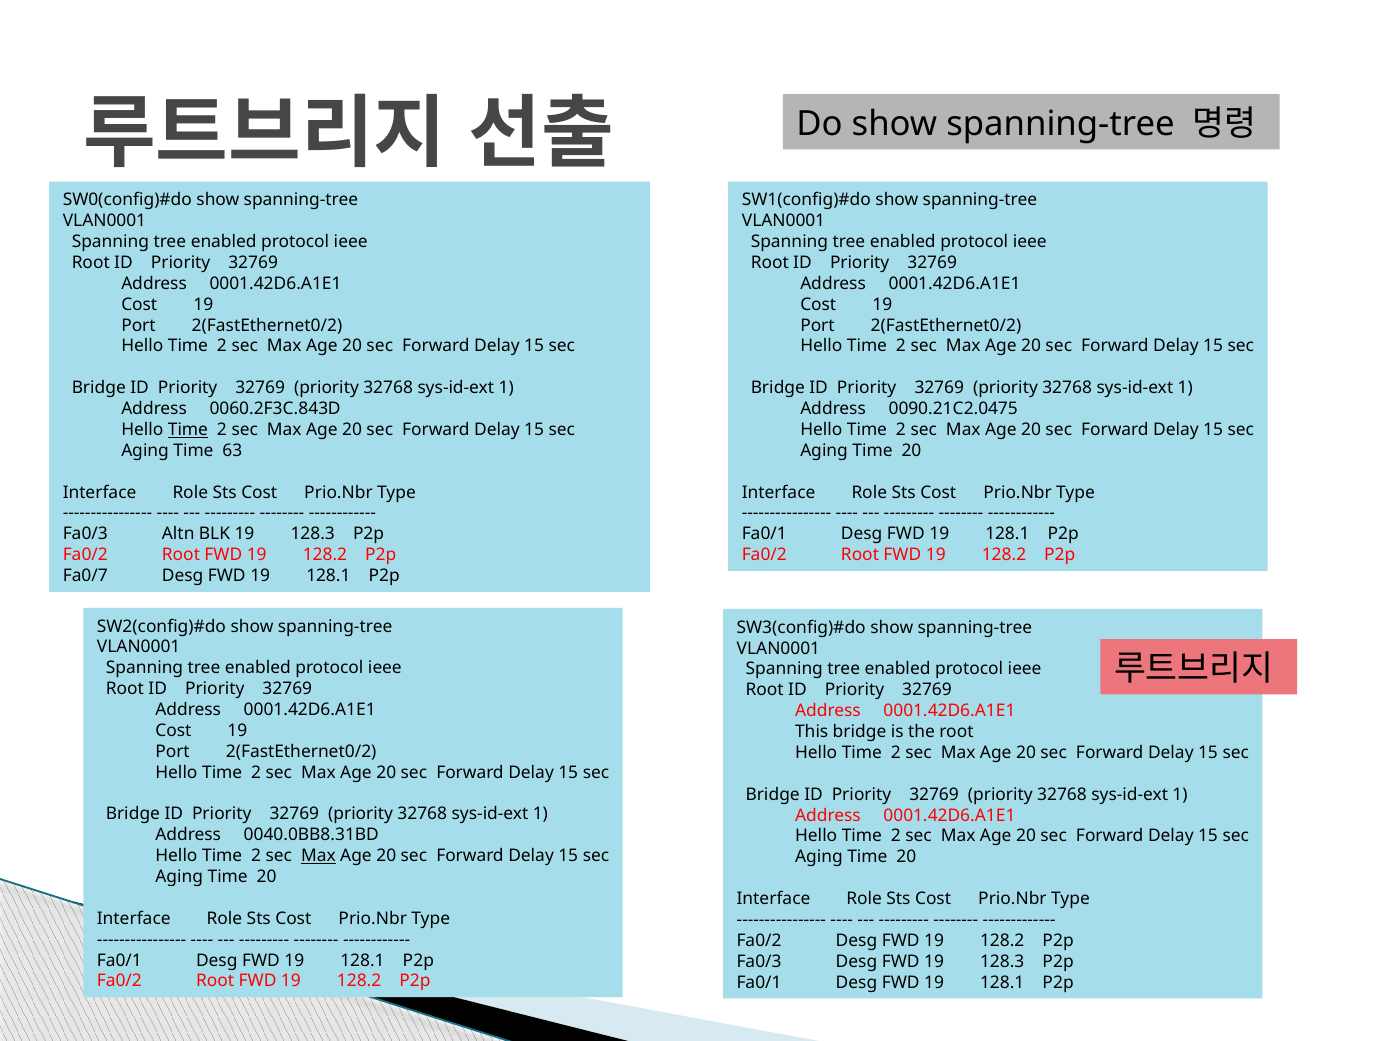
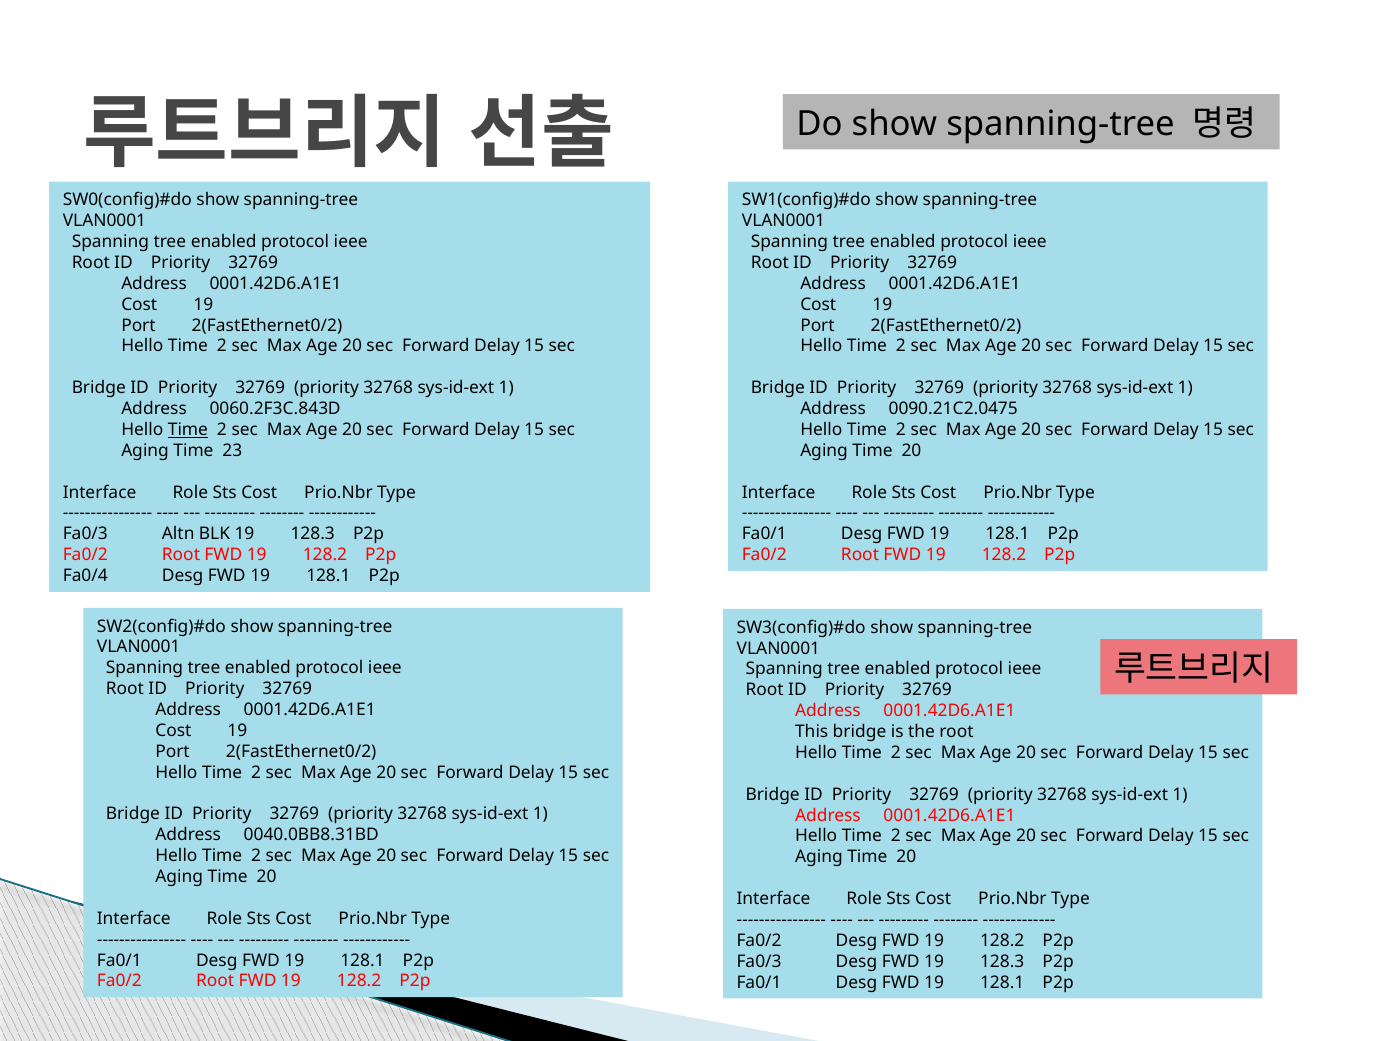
63: 63 -> 23
Fa0/7: Fa0/7 -> Fa0/4
Max at (318, 856) underline: present -> none
